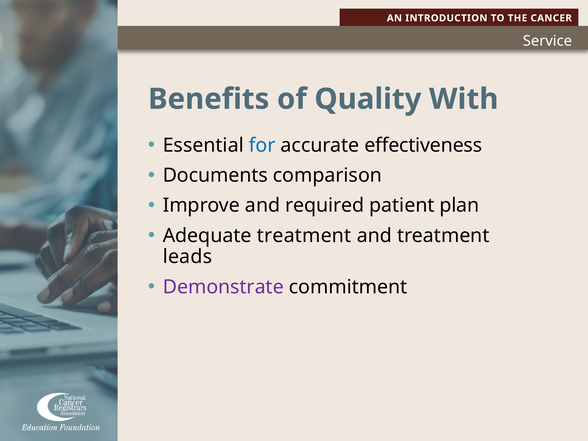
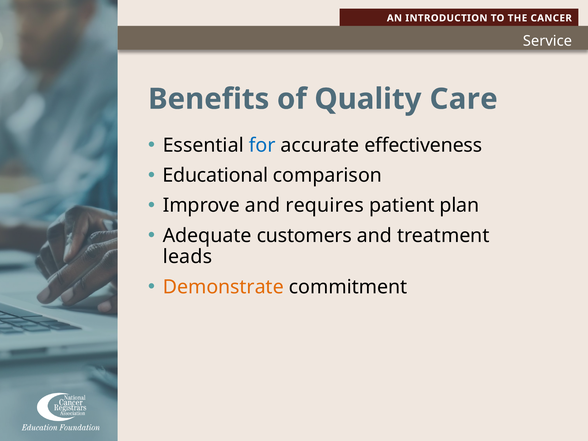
With: With -> Care
Documents: Documents -> Educational
required: required -> requires
Adequate treatment: treatment -> customers
Demonstrate colour: purple -> orange
